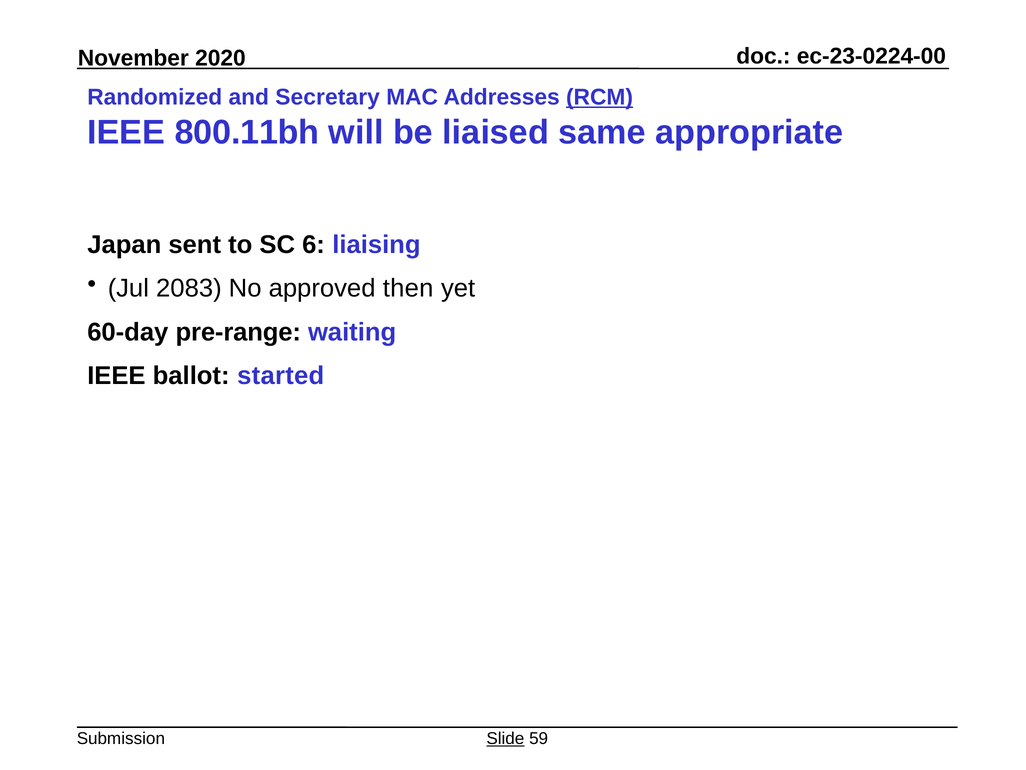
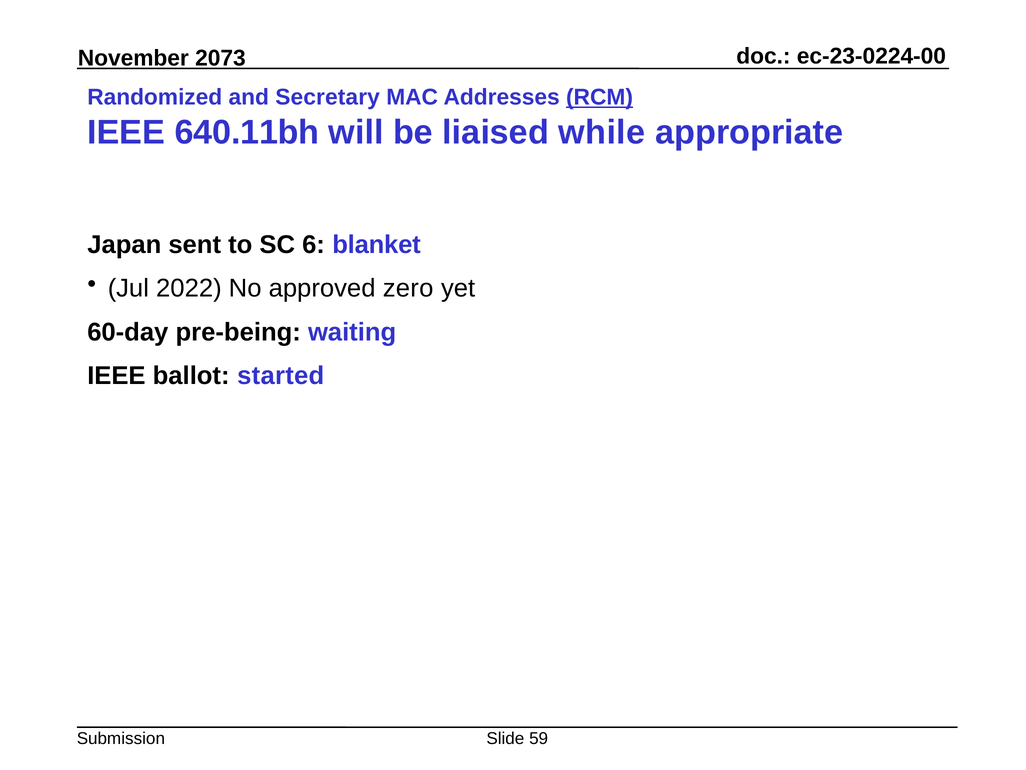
2020: 2020 -> 2073
800.11bh: 800.11bh -> 640.11bh
same: same -> while
liaising: liaising -> blanket
2083: 2083 -> 2022
then: then -> zero
pre-range: pre-range -> pre-being
Slide underline: present -> none
